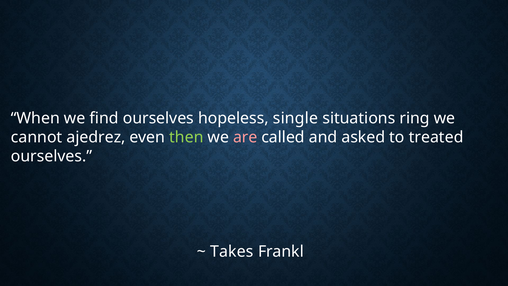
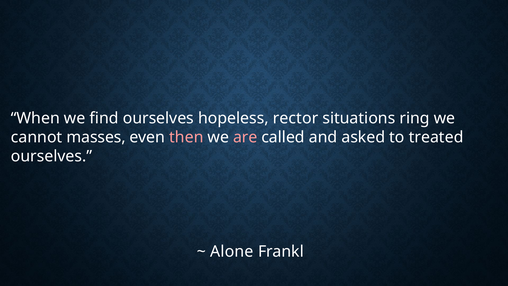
single: single -> rector
ajedrez: ajedrez -> masses
then colour: light green -> pink
Takes: Takes -> Alone
